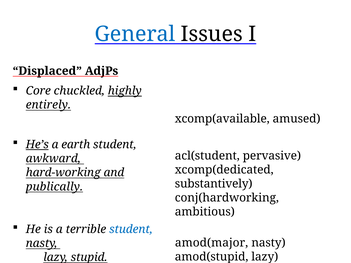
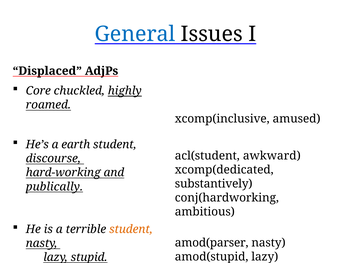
entirely: entirely -> roamed
xcomp(available: xcomp(available -> xcomp(inclusive
He’s underline: present -> none
pervasive: pervasive -> awkward
awkward: awkward -> discourse
student at (131, 230) colour: blue -> orange
amod(major: amod(major -> amod(parser
